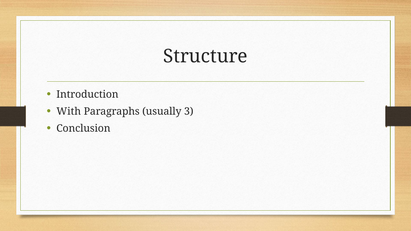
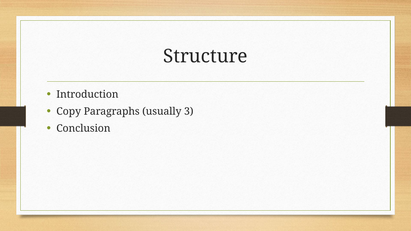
With: With -> Copy
